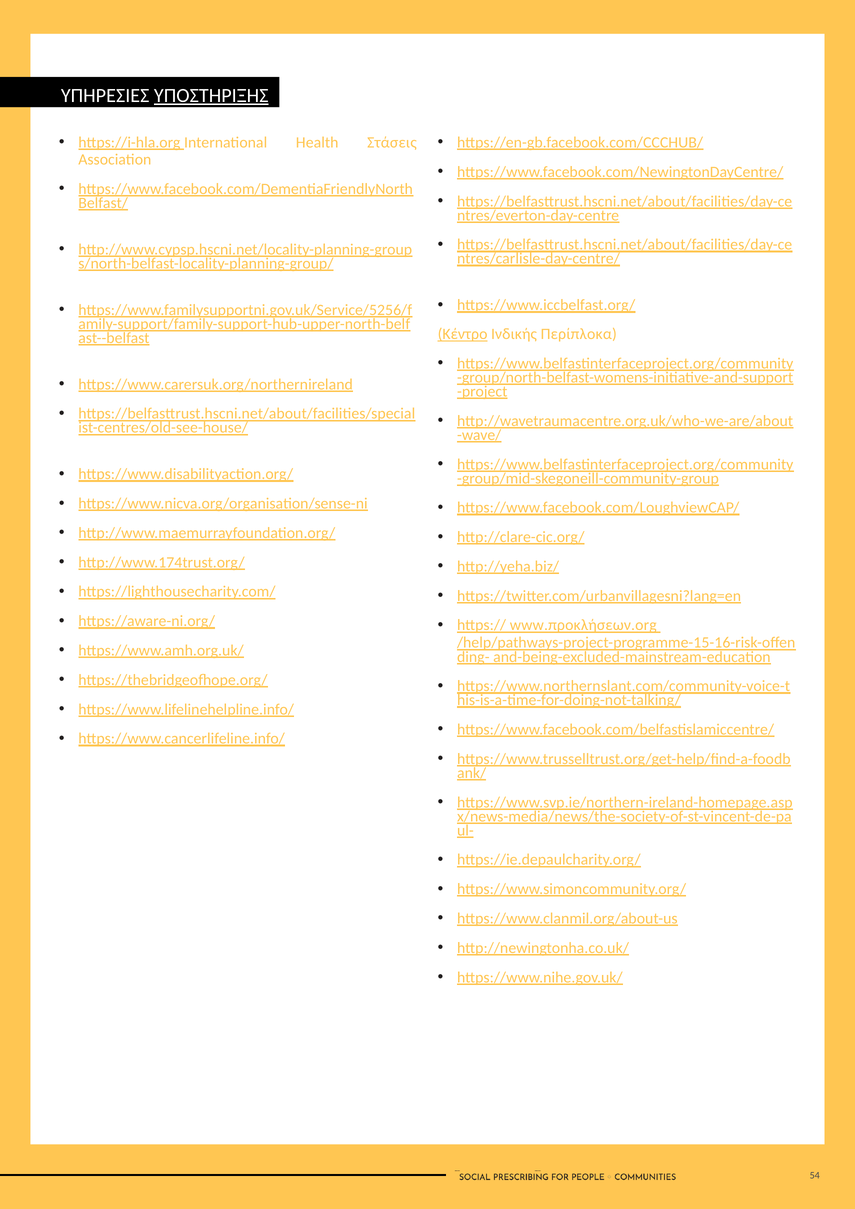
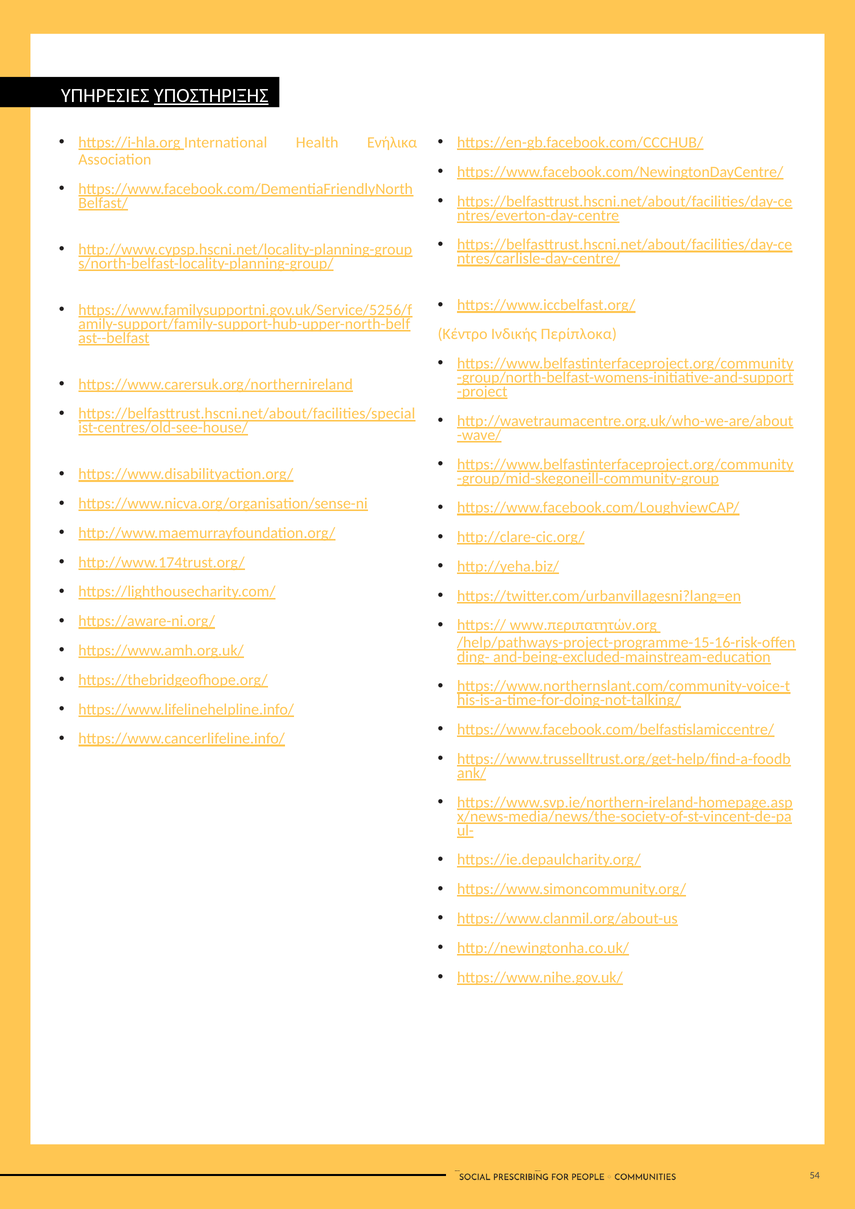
Στάσεις: Στάσεις -> Ενήλικα
Κέντρο underline: present -> none
www.προκλήσεων.org: www.προκλήσεων.org -> www.περιπατητών.org
